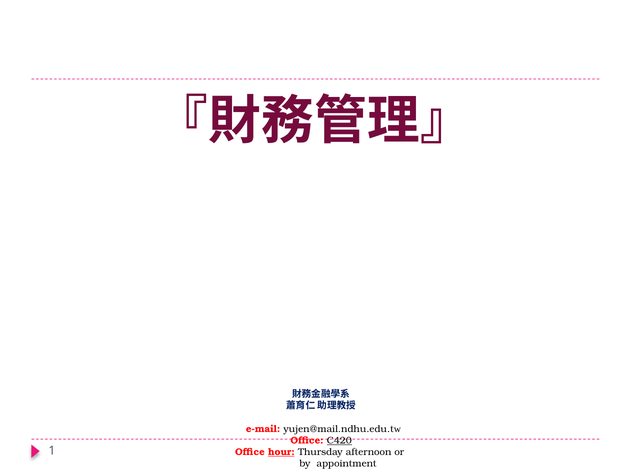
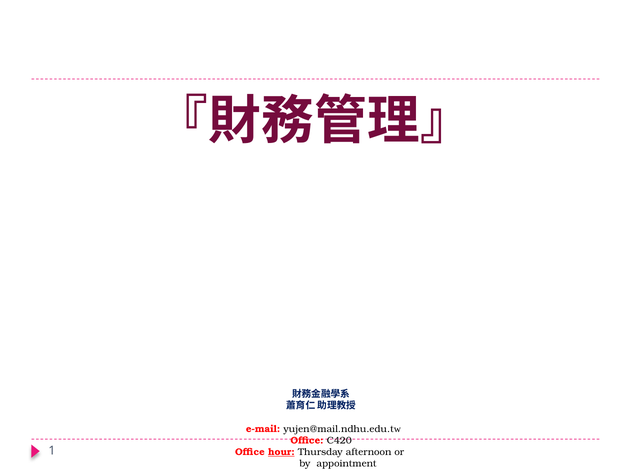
C420 underline: present -> none
